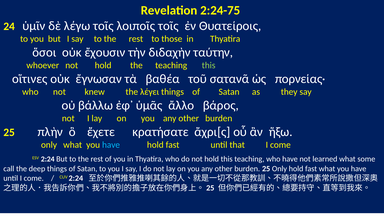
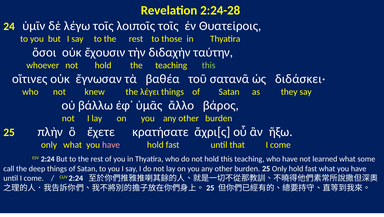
2:24-75: 2:24-75 -> 2:24-28
πορνείας·: πορνείας· -> διδάσκει·
have at (111, 145) colour: light blue -> pink
